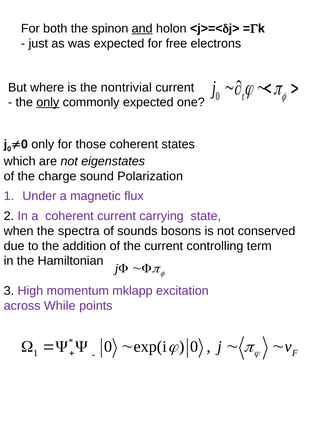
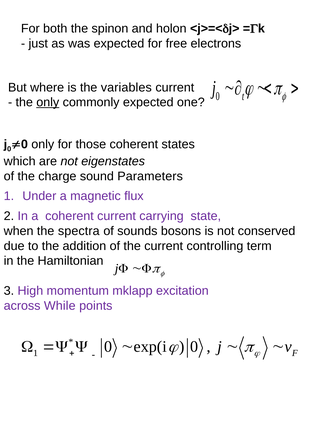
and underline: present -> none
nontrivial: nontrivial -> variables
Polarization: Polarization -> Parameters
